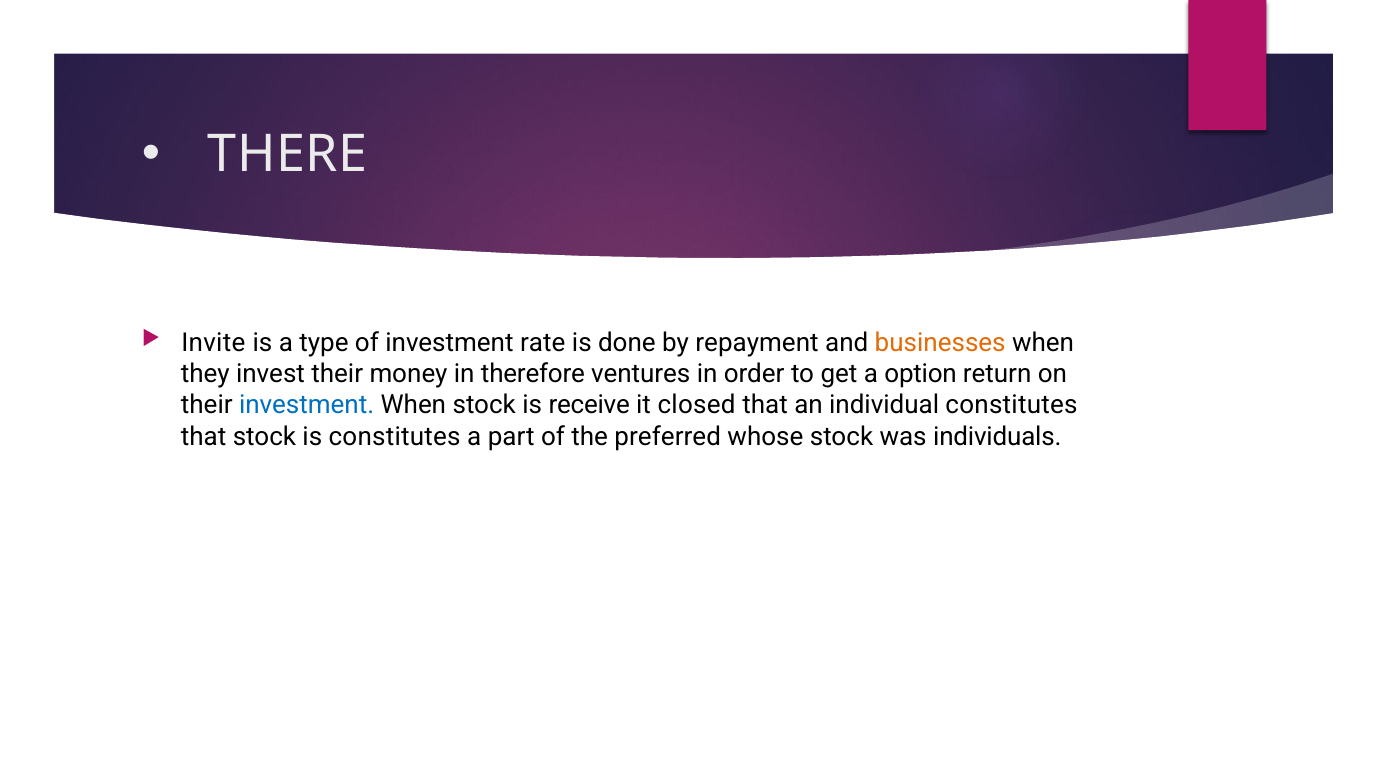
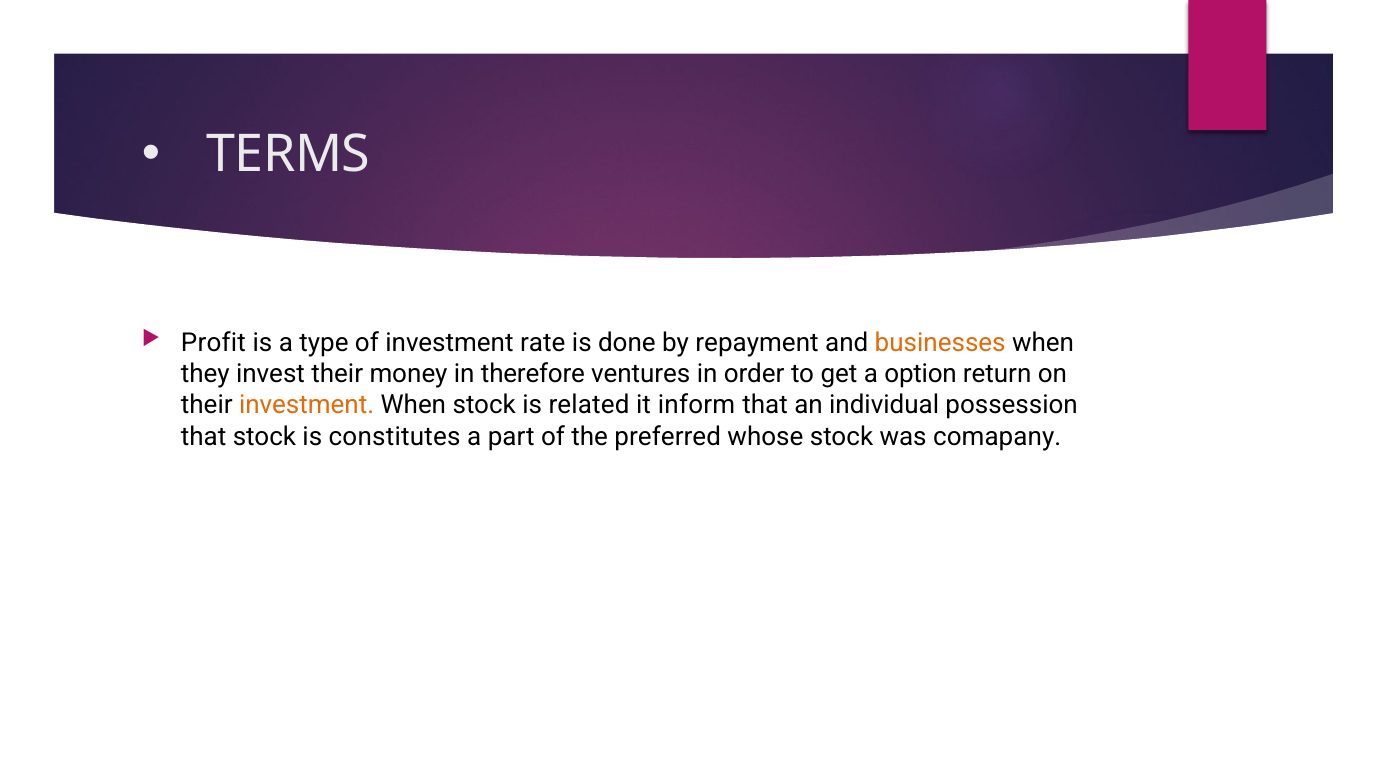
THERE: THERE -> TERMS
Invite: Invite -> Profit
investment at (307, 405) colour: blue -> orange
receive: receive -> related
closed: closed -> inform
individual constitutes: constitutes -> possession
individuals: individuals -> comapany
